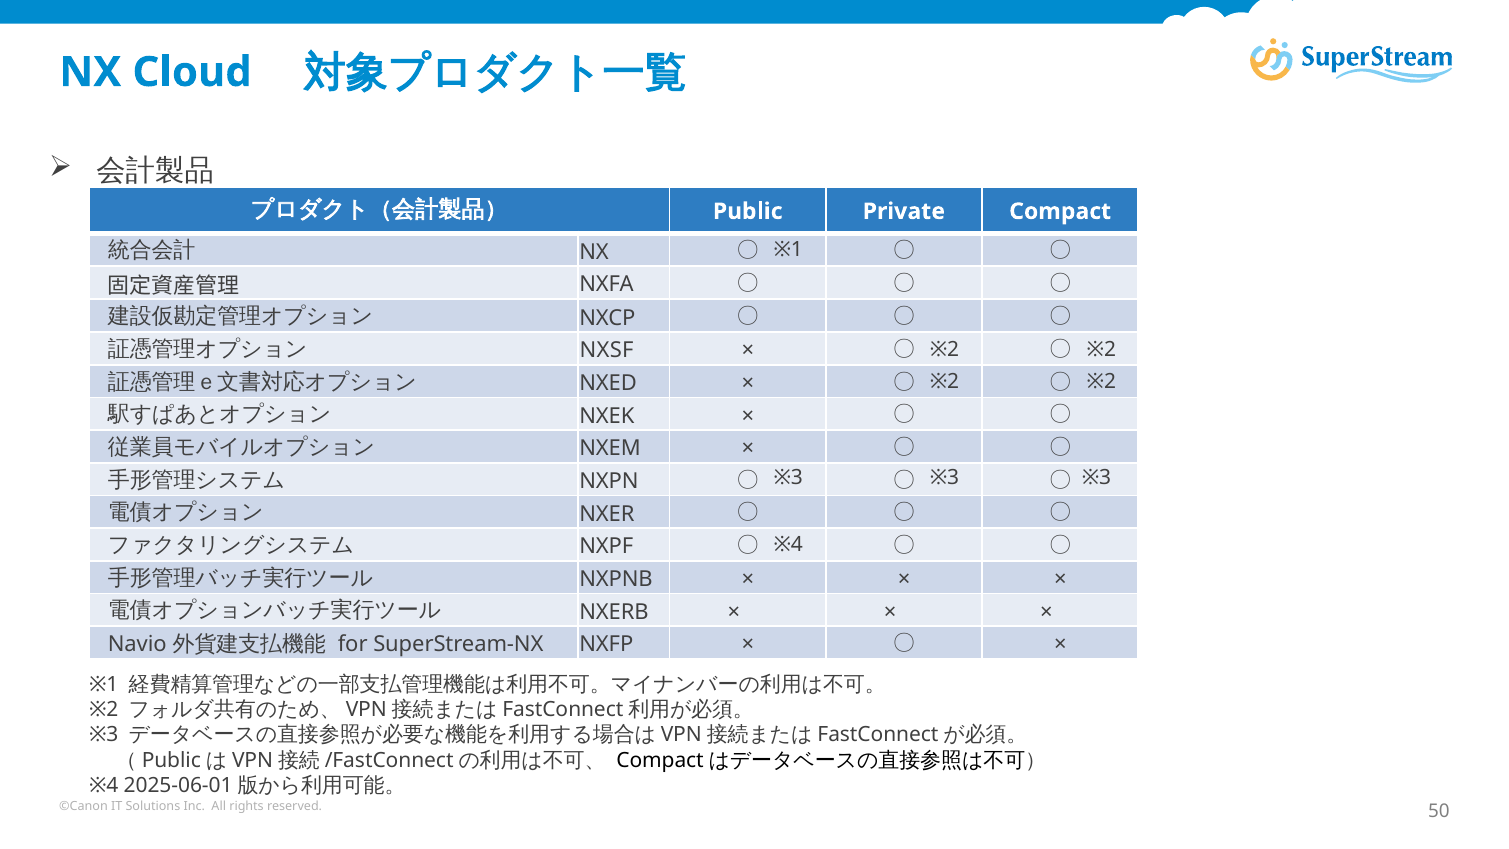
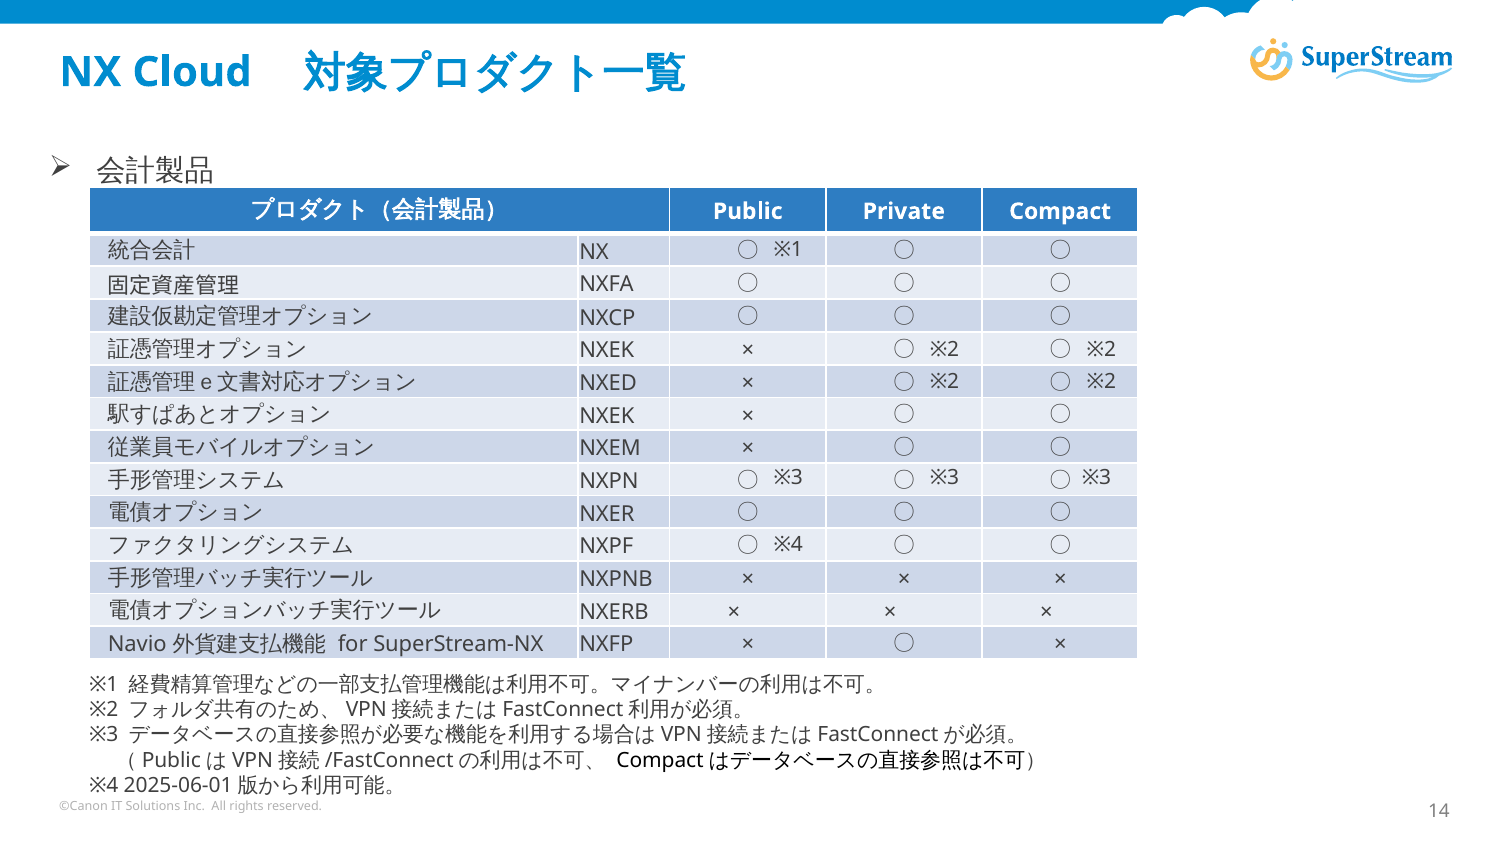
NXSF at (607, 350): NXSF -> NXEK
50: 50 -> 14
